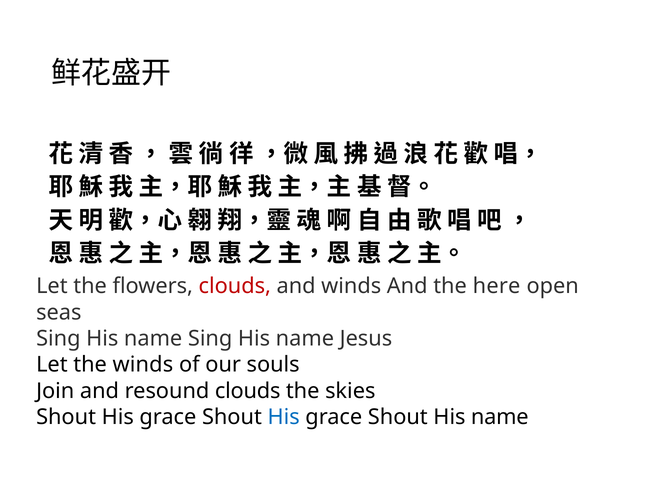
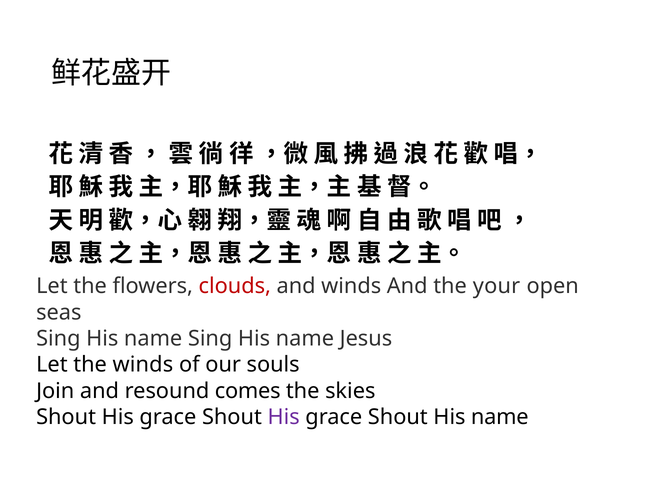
here: here -> your
resound clouds: clouds -> comes
His at (284, 417) colour: blue -> purple
